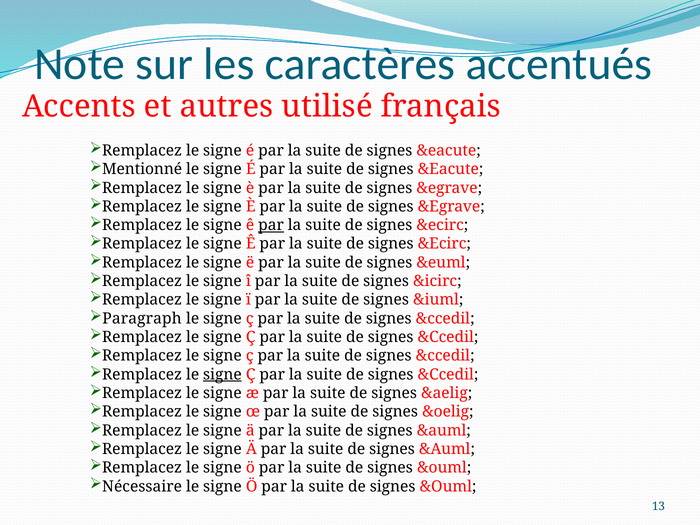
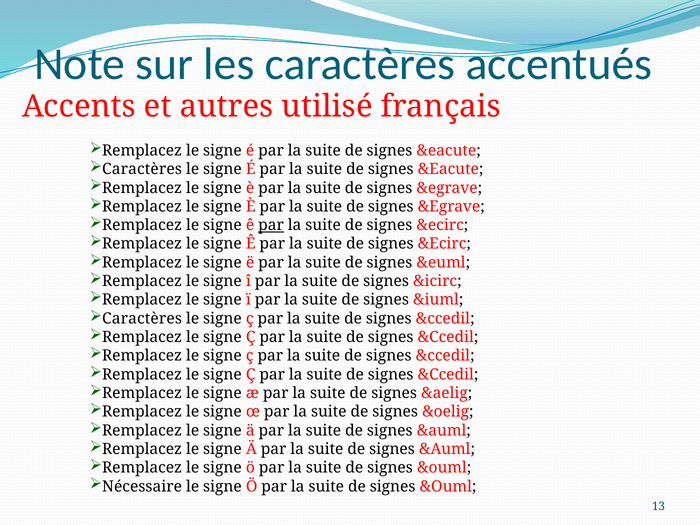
Mentionné at (142, 169): Mentionné -> Caractères
Paragraph at (142, 318): Paragraph -> Caractères
signe at (222, 374) underline: present -> none
